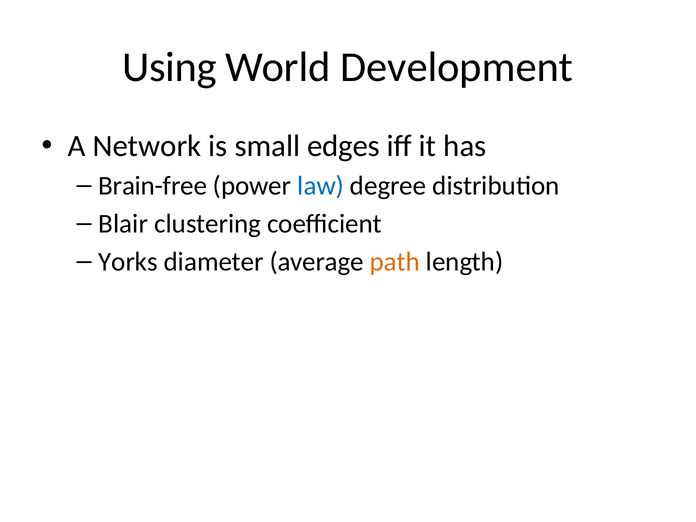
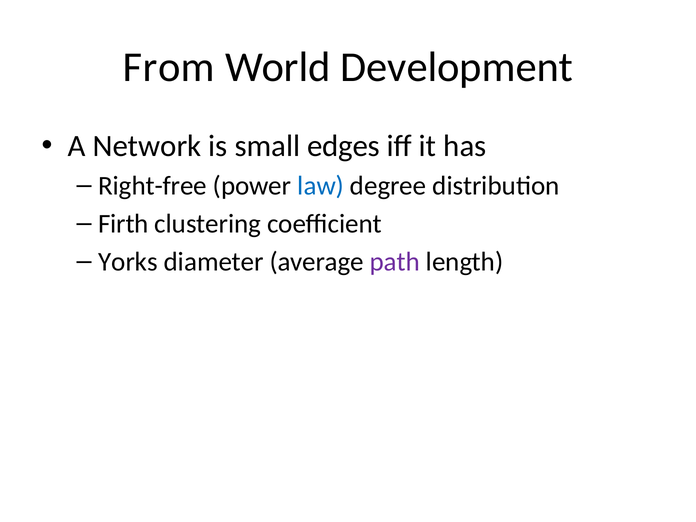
Using: Using -> From
Brain-free: Brain-free -> Right-free
Blair: Blair -> Firth
path colour: orange -> purple
